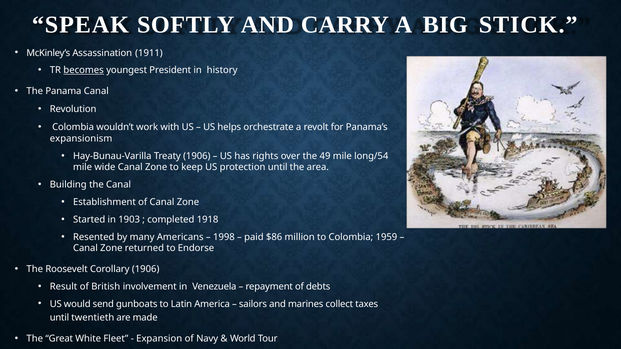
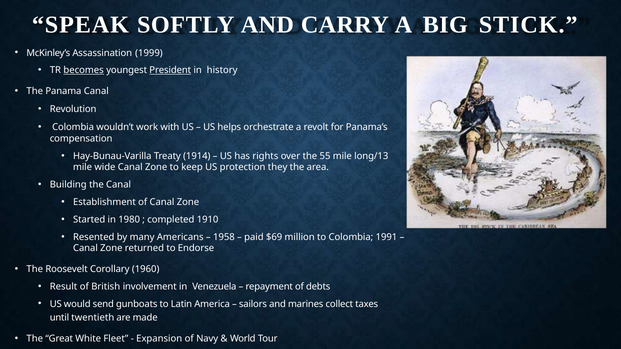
1911: 1911 -> 1999
President underline: none -> present
expansionism: expansionism -> compensation
Treaty 1906: 1906 -> 1914
49: 49 -> 55
long/54: long/54 -> long/13
protection until: until -> they
1903: 1903 -> 1980
1918: 1918 -> 1910
1998: 1998 -> 1958
$86: $86 -> $69
1959: 1959 -> 1991
Corollary 1906: 1906 -> 1960
